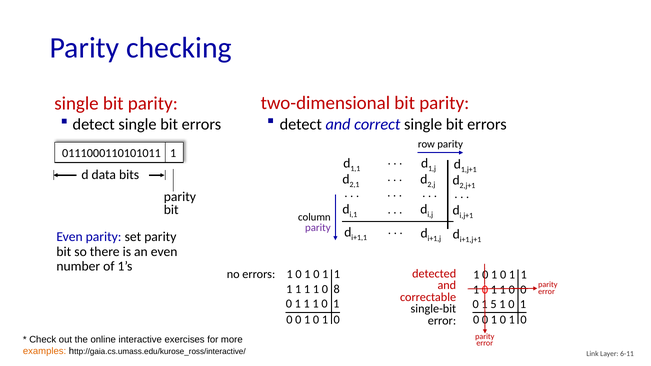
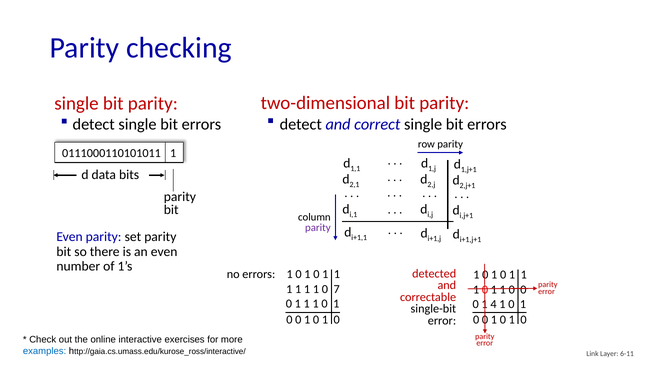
8: 8 -> 7
5: 5 -> 4
examples colour: orange -> blue
